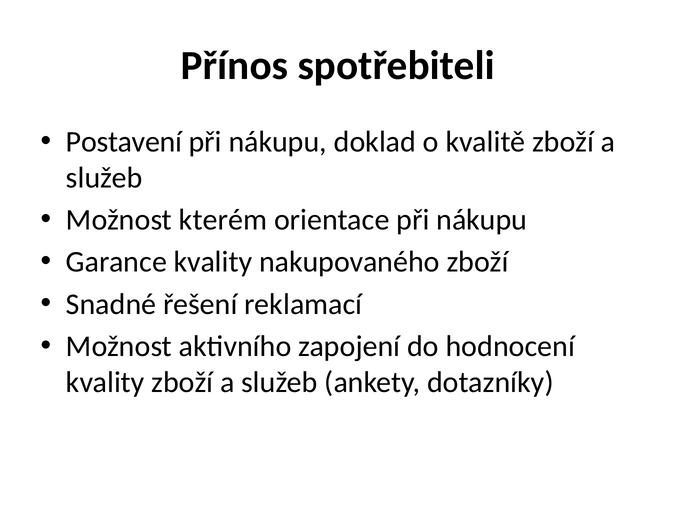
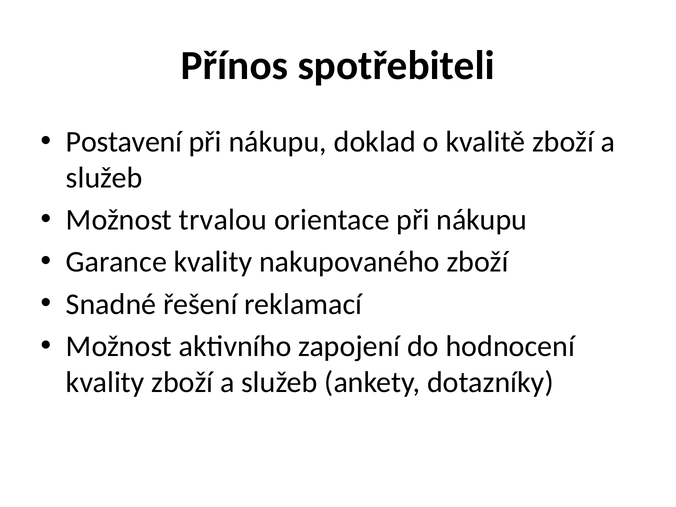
kterém: kterém -> trvalou
